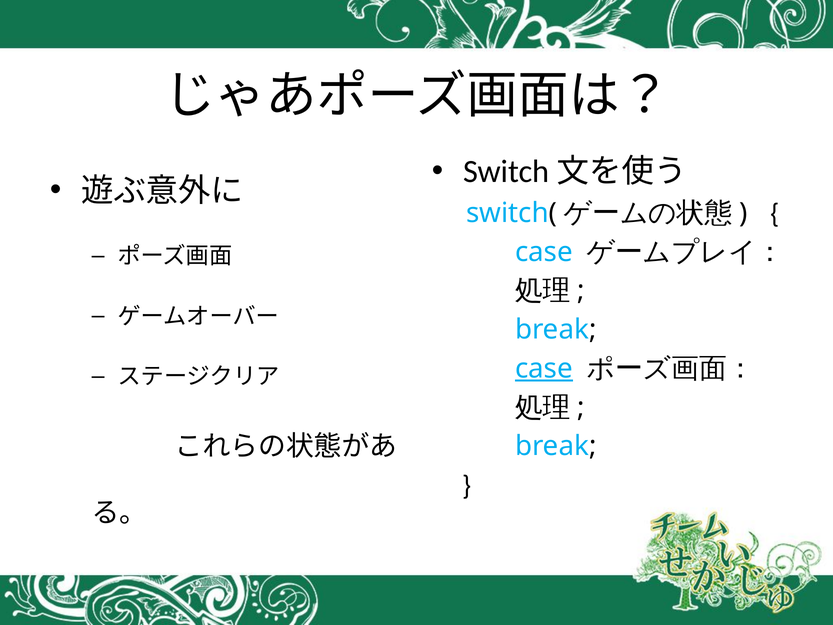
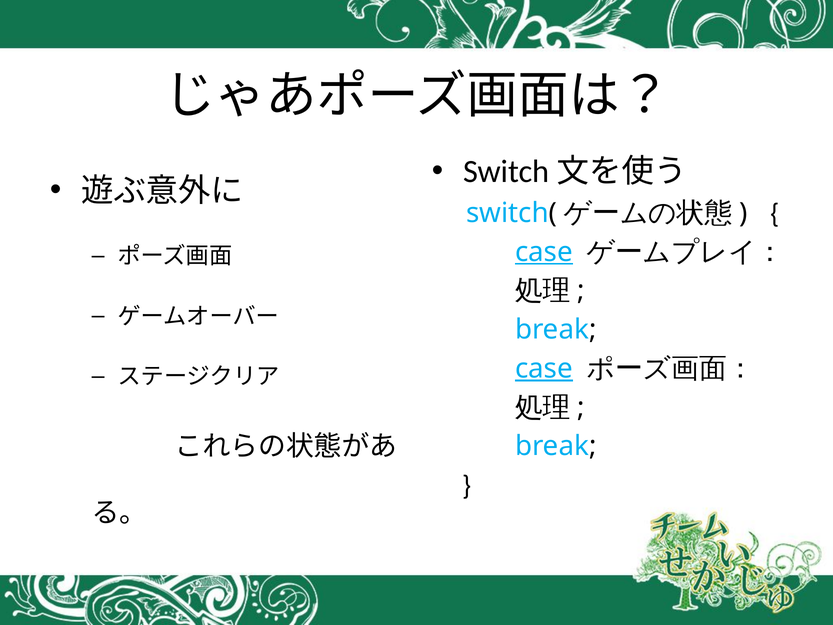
case at (544, 252) underline: none -> present
